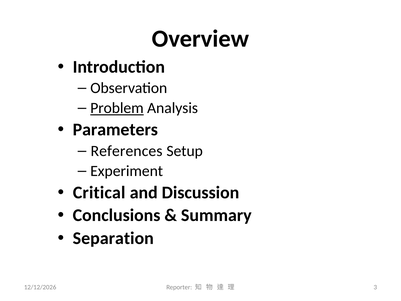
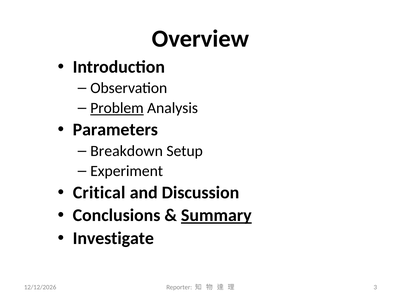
References: References -> Breakdown
Summary underline: none -> present
Separation: Separation -> Investigate
